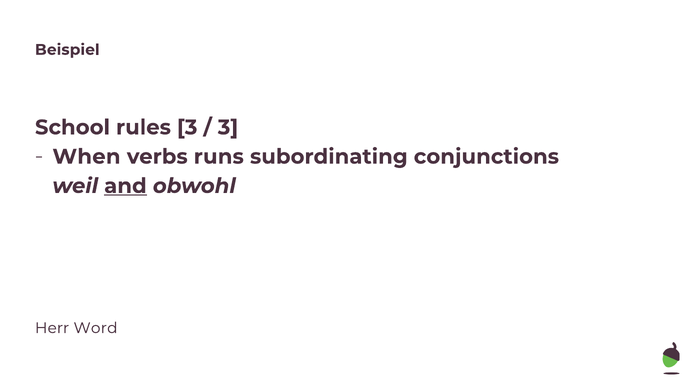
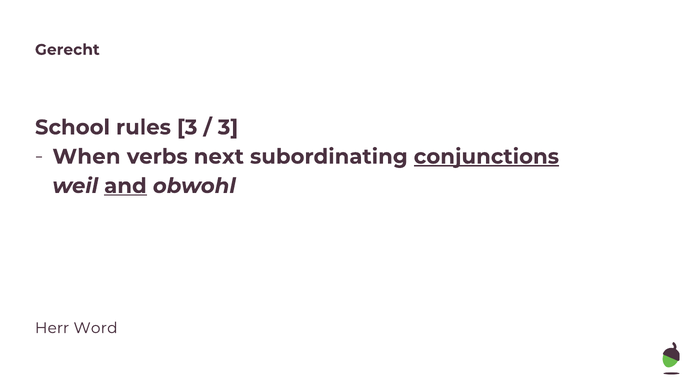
Beispiel: Beispiel -> Gerecht
runs: runs -> next
conjunctions underline: none -> present
